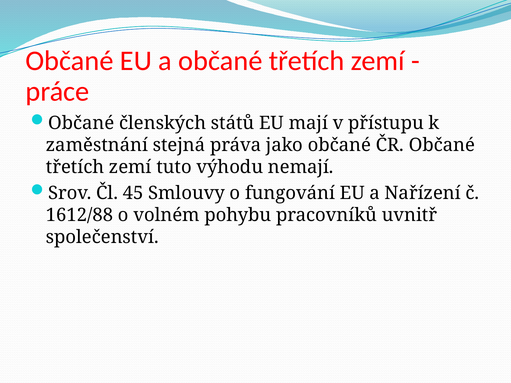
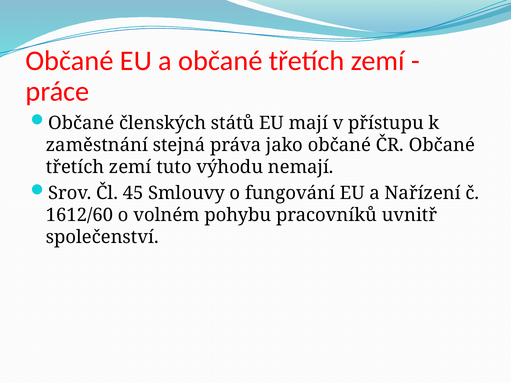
1612/88: 1612/88 -> 1612/60
